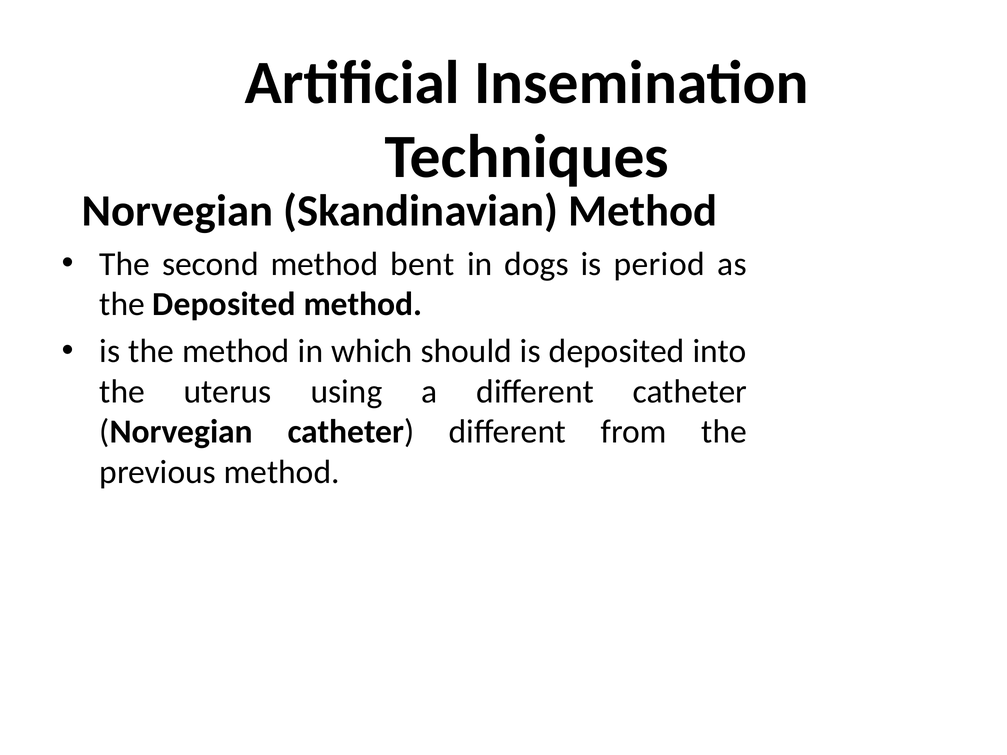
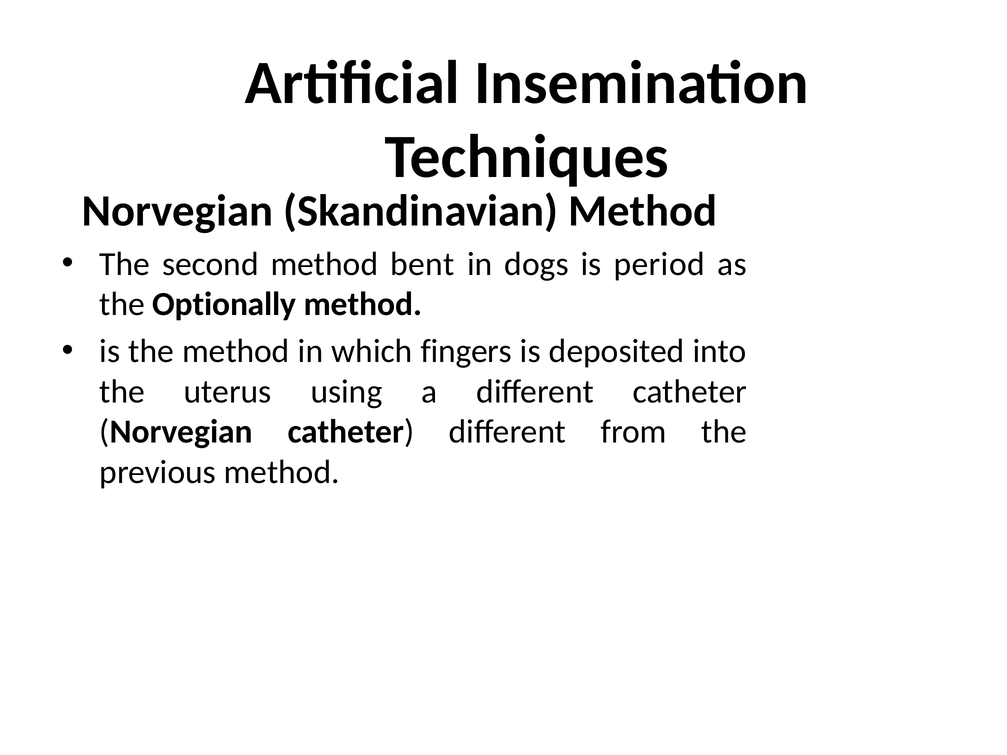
the Deposited: Deposited -> Optionally
should: should -> fingers
